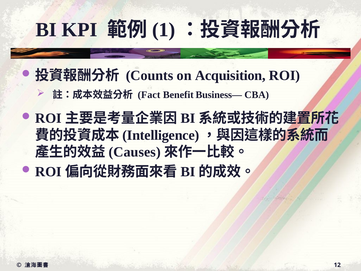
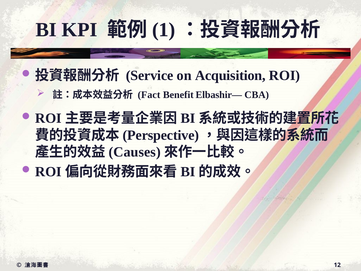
Counts: Counts -> Service
Business—: Business— -> Elbashir—
Intelligence: Intelligence -> Perspective
